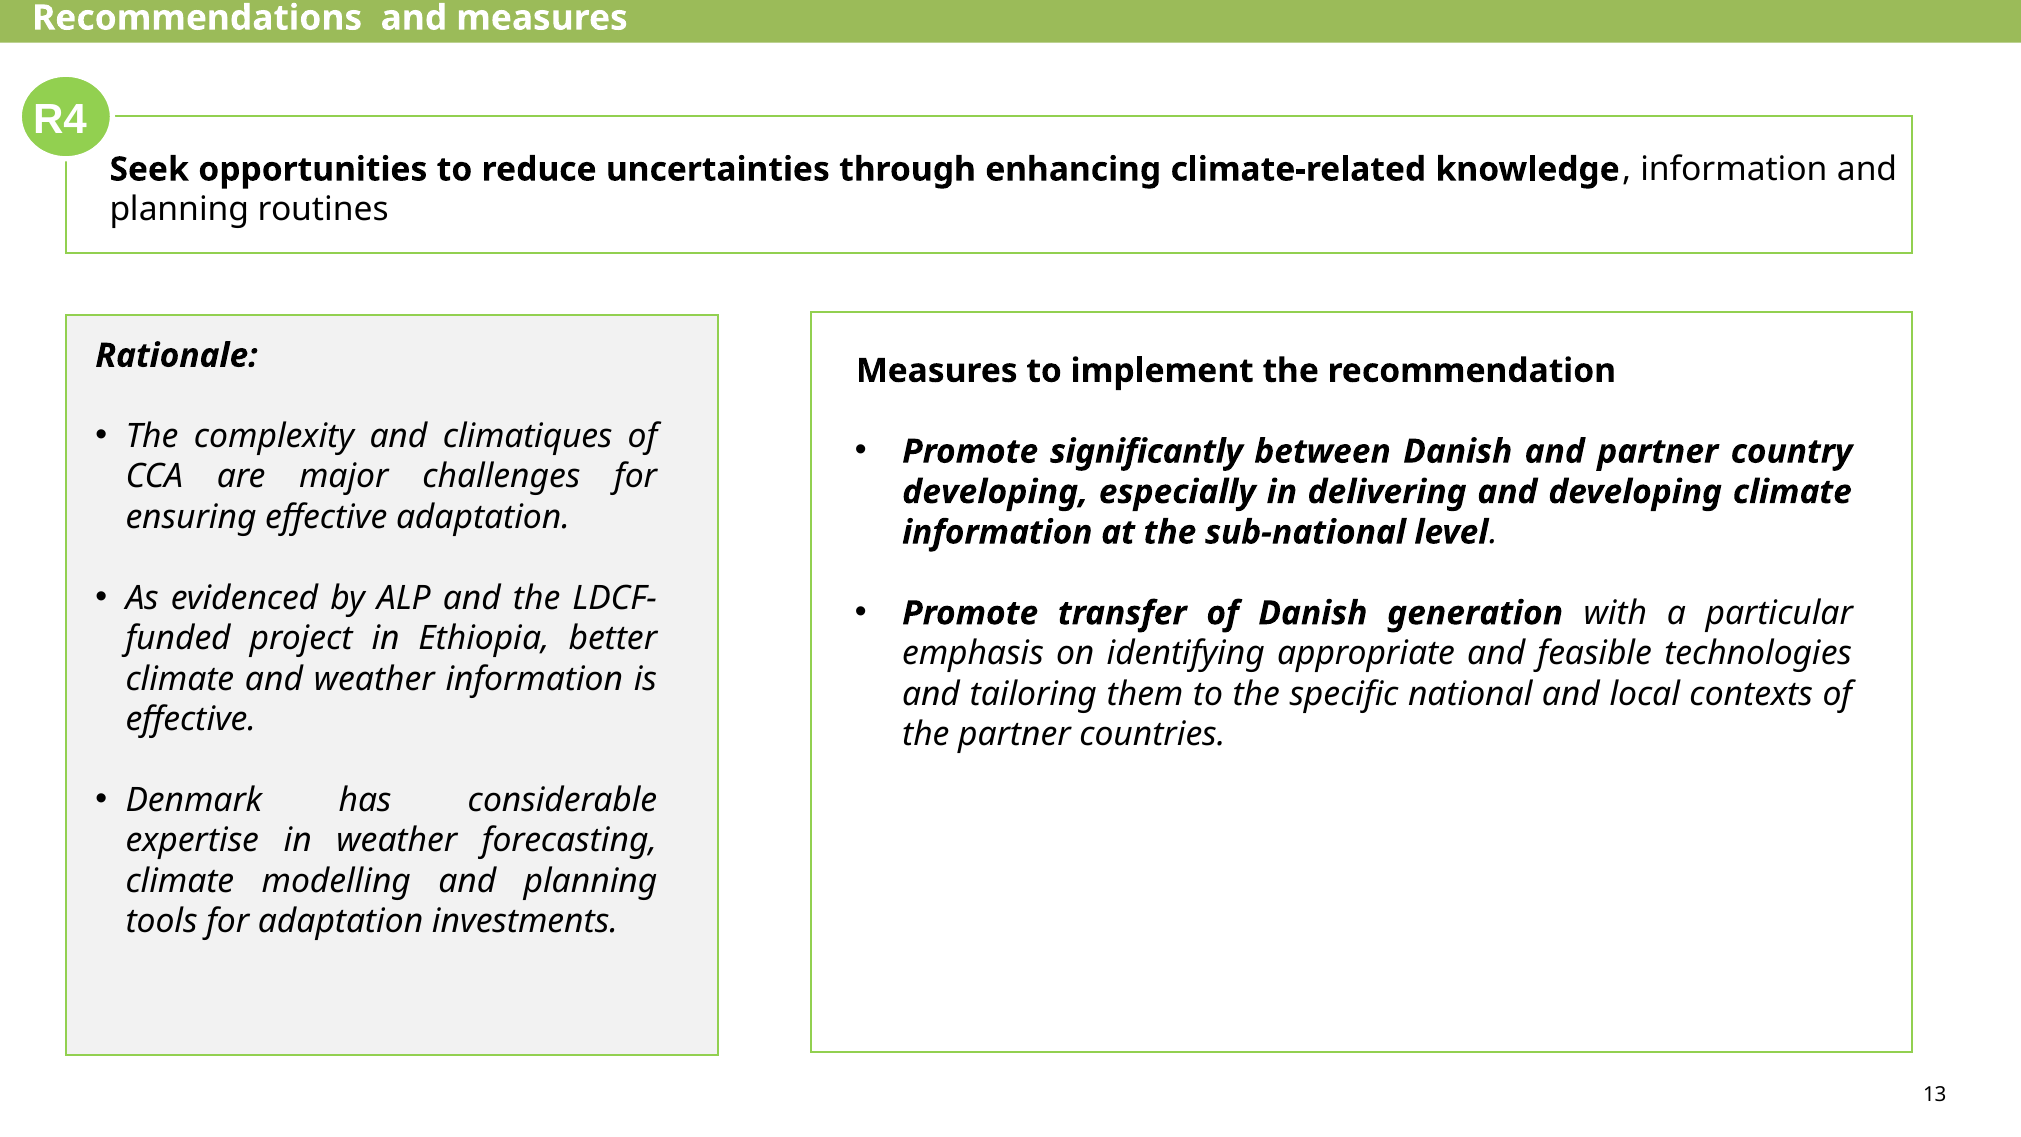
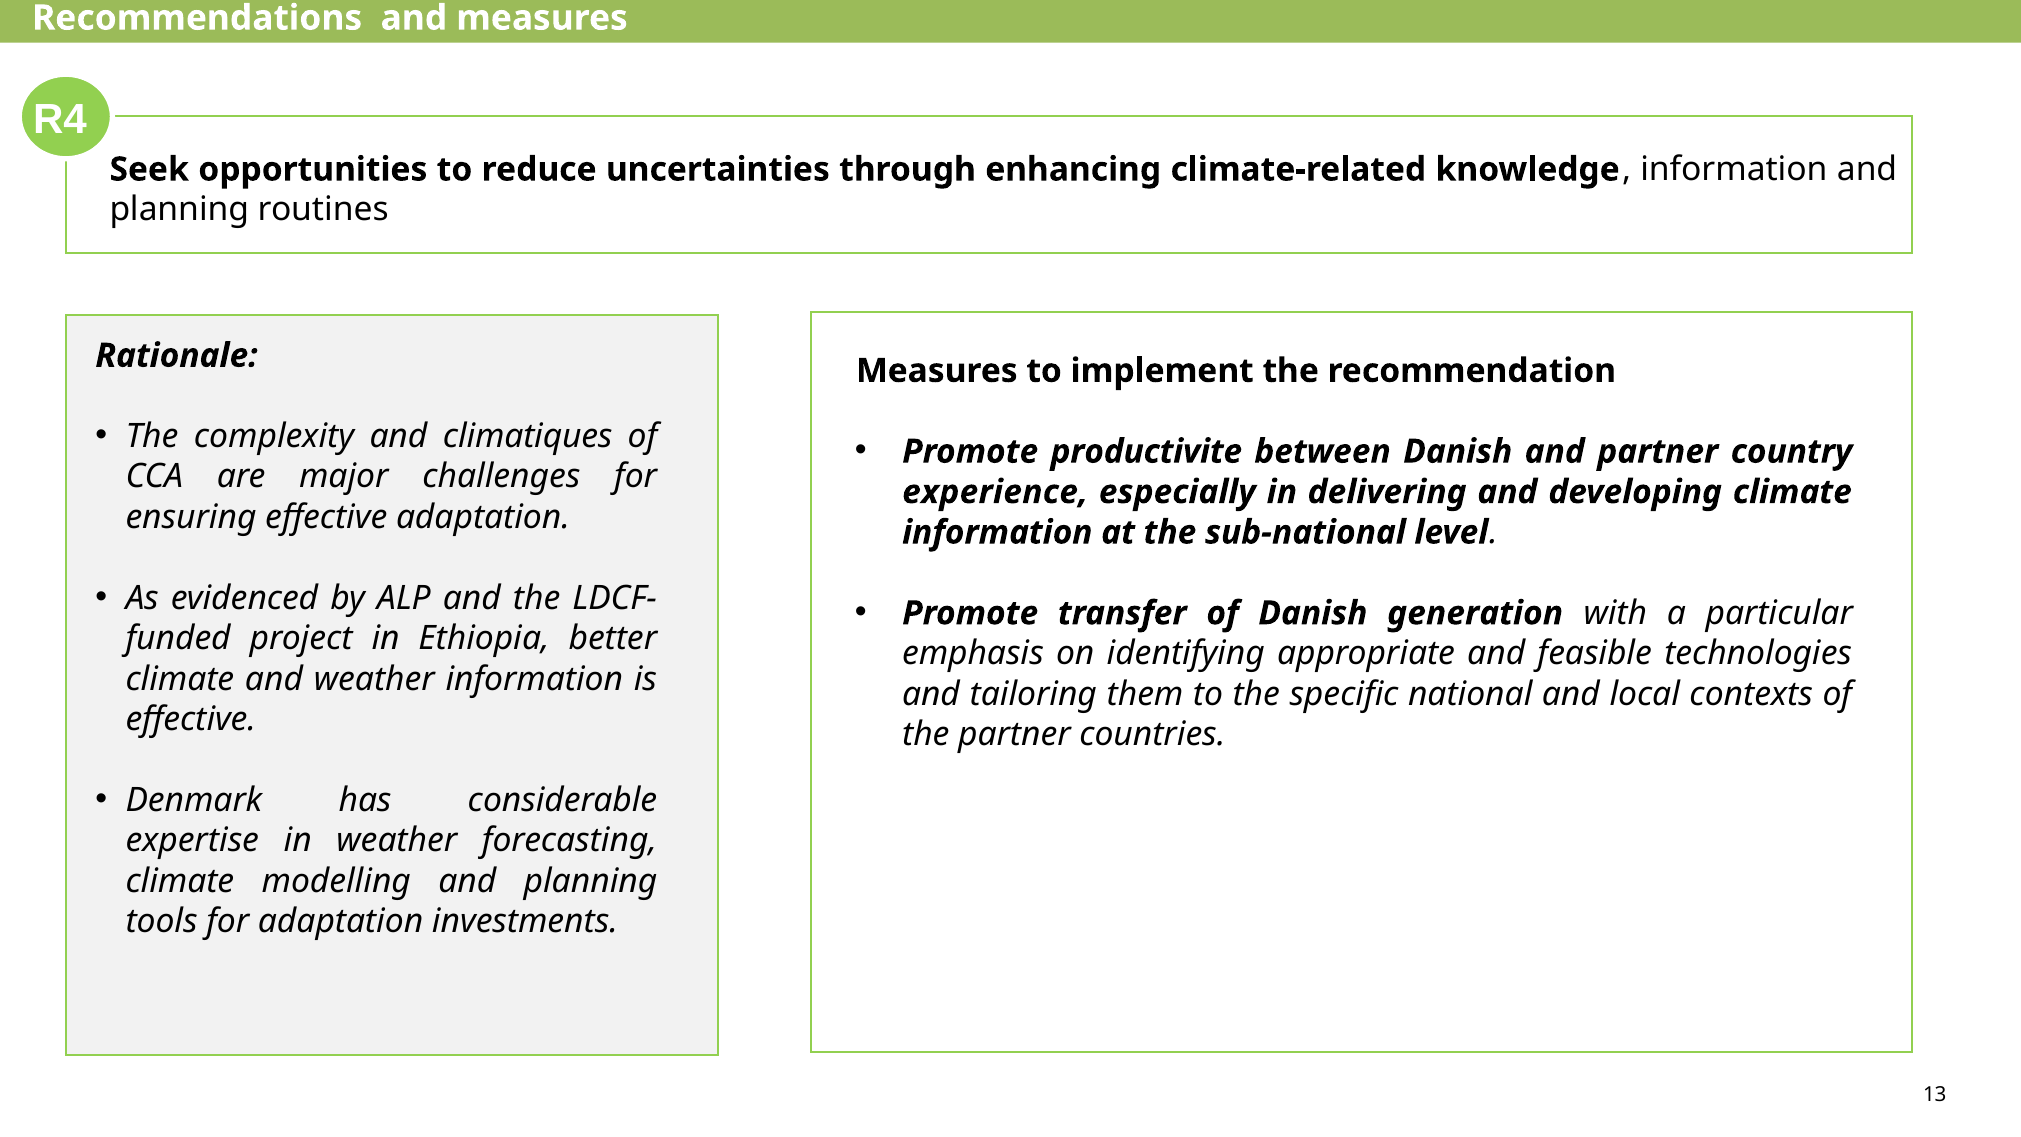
significantly: significantly -> productivite
developing at (995, 492): developing -> experience
